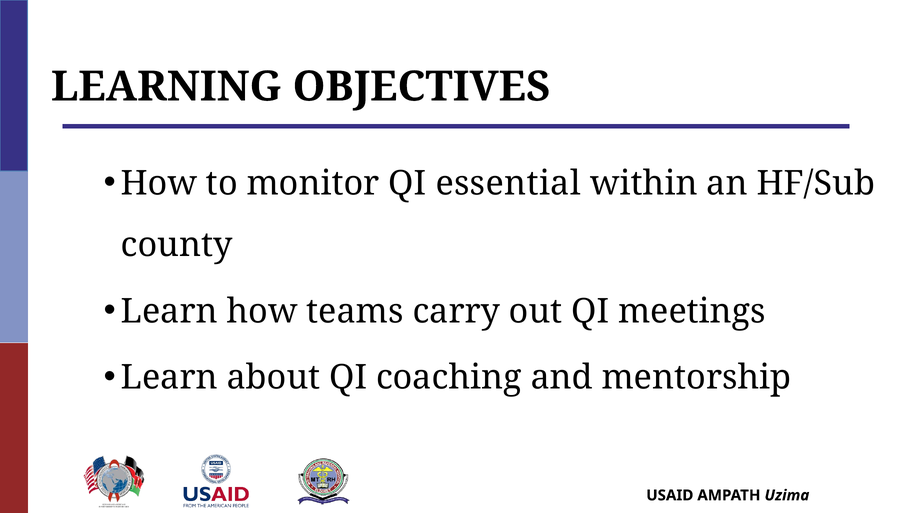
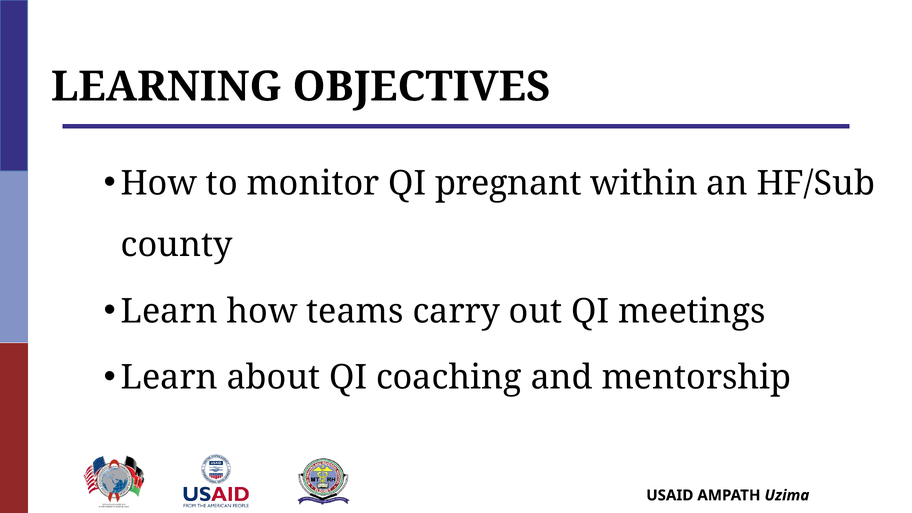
essential: essential -> pregnant
